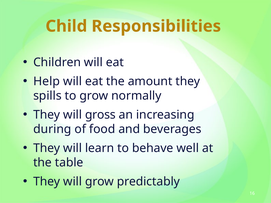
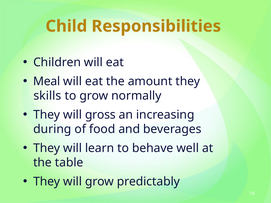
Help: Help -> Meal
spills: spills -> skills
